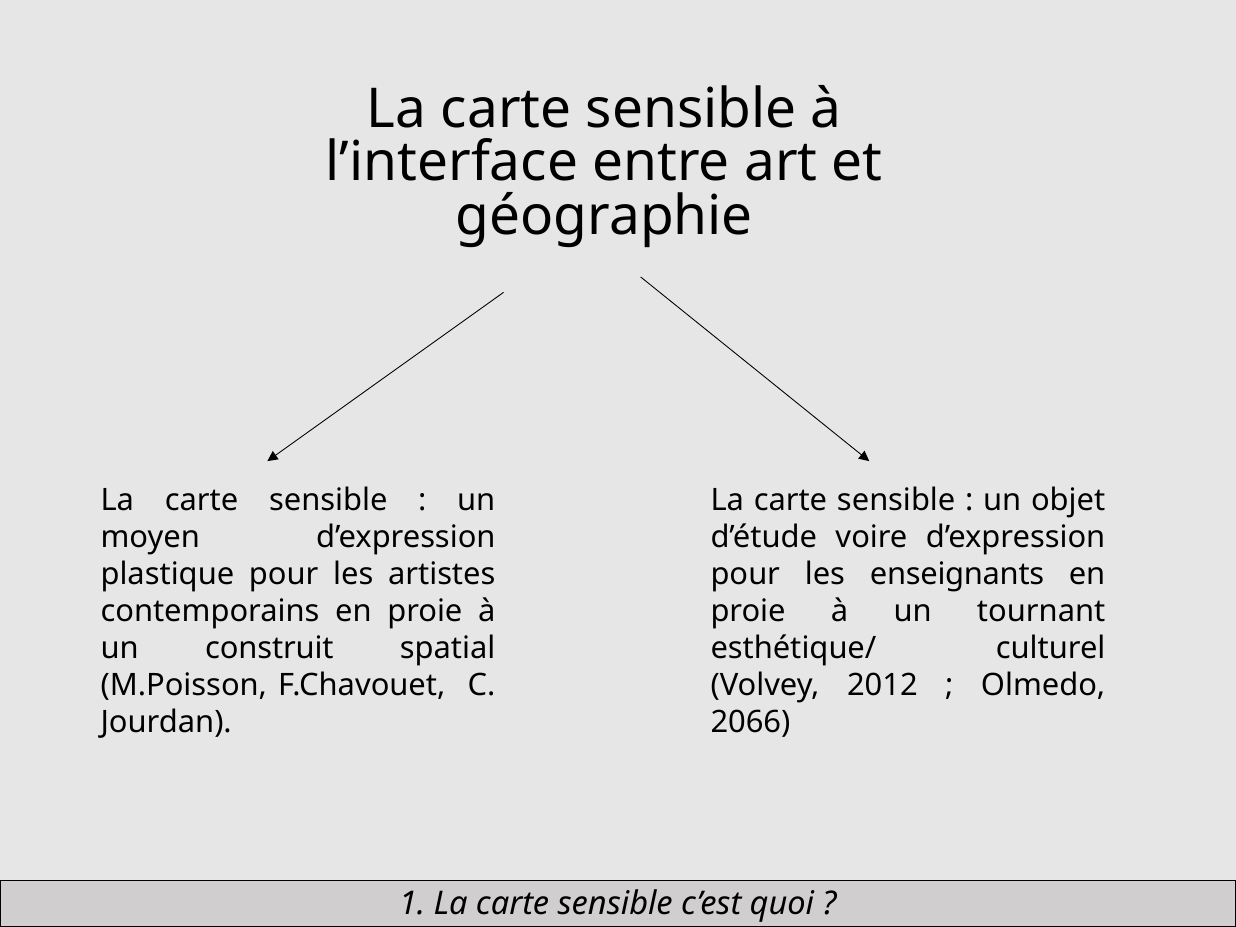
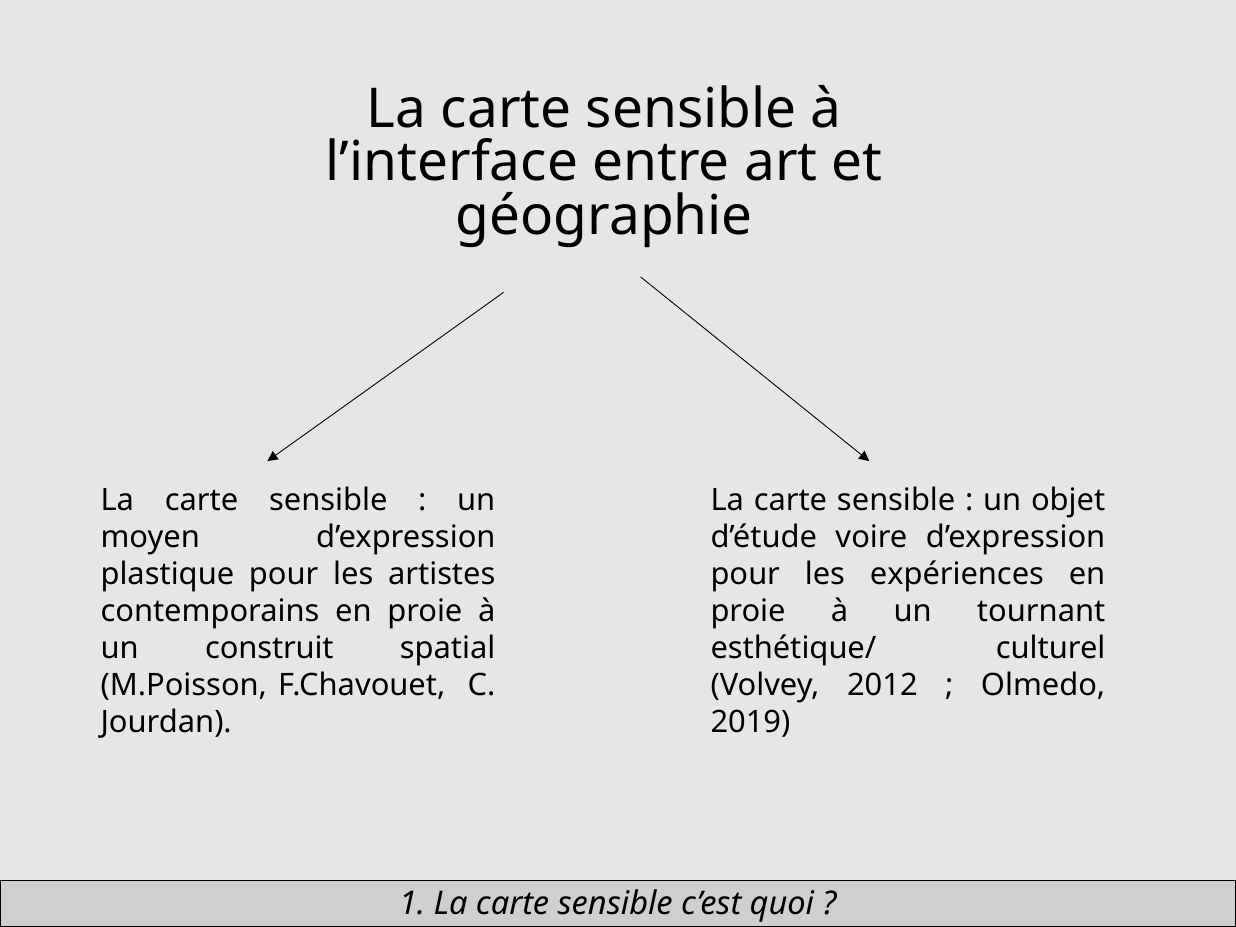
enseignants: enseignants -> expériences
2066: 2066 -> 2019
